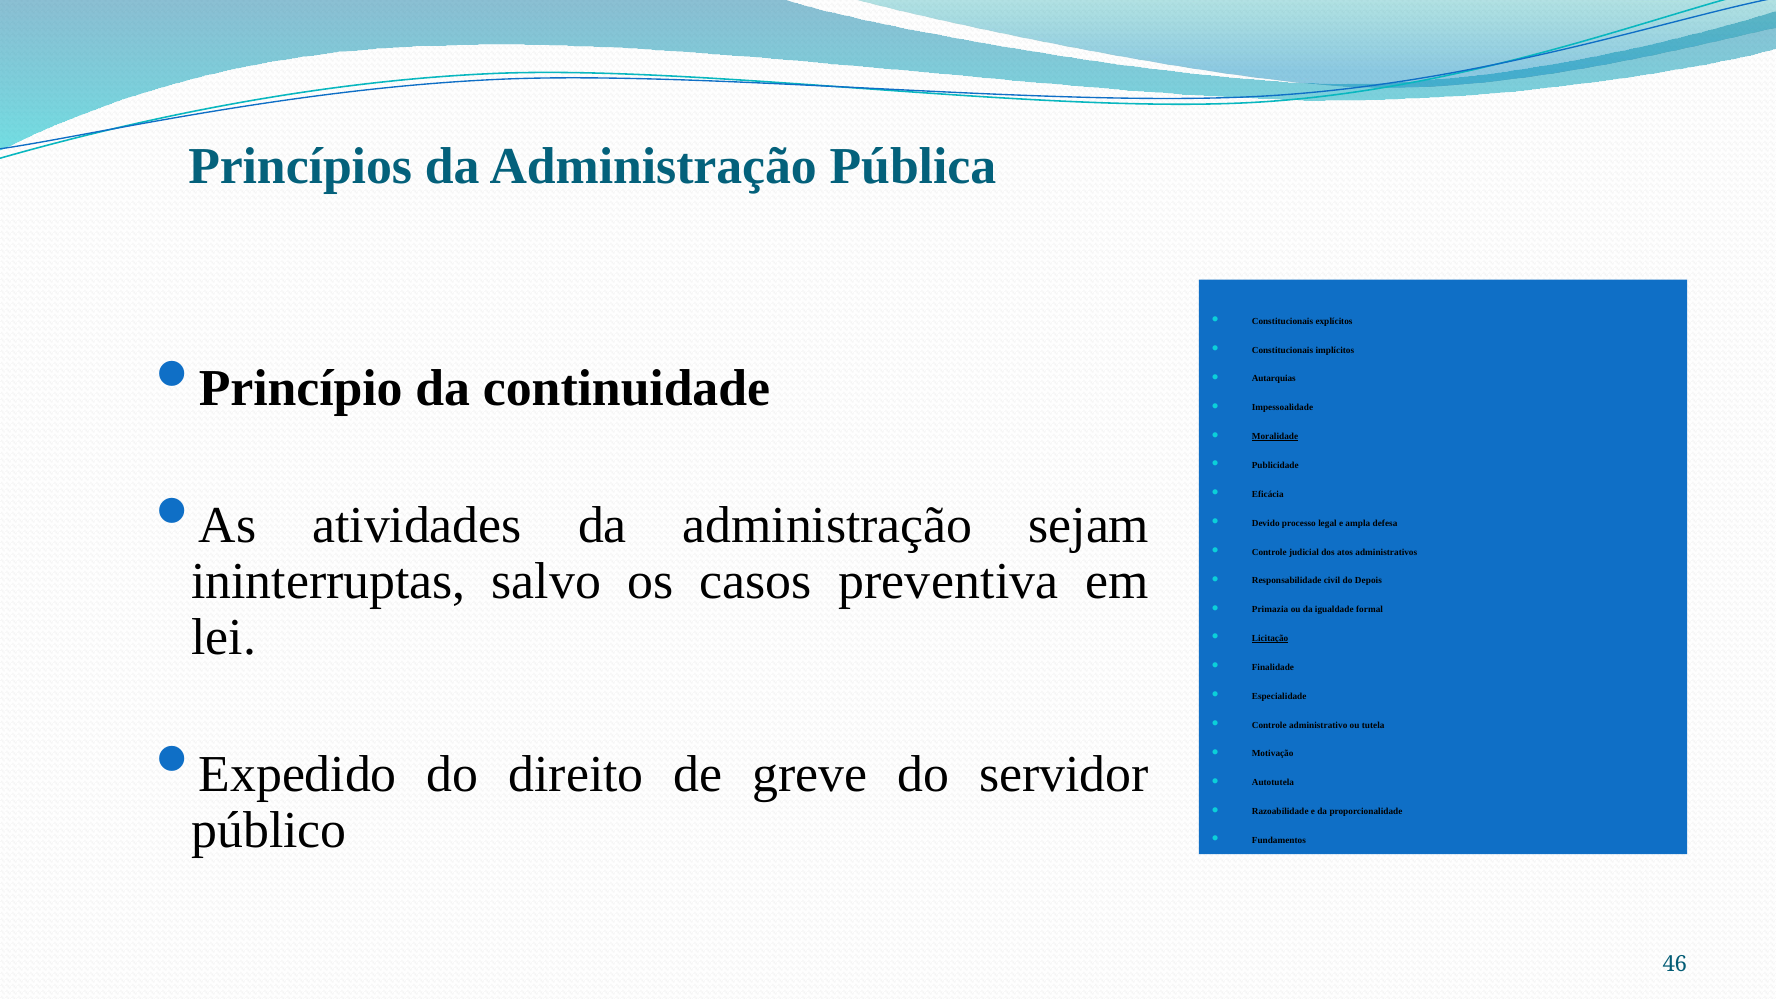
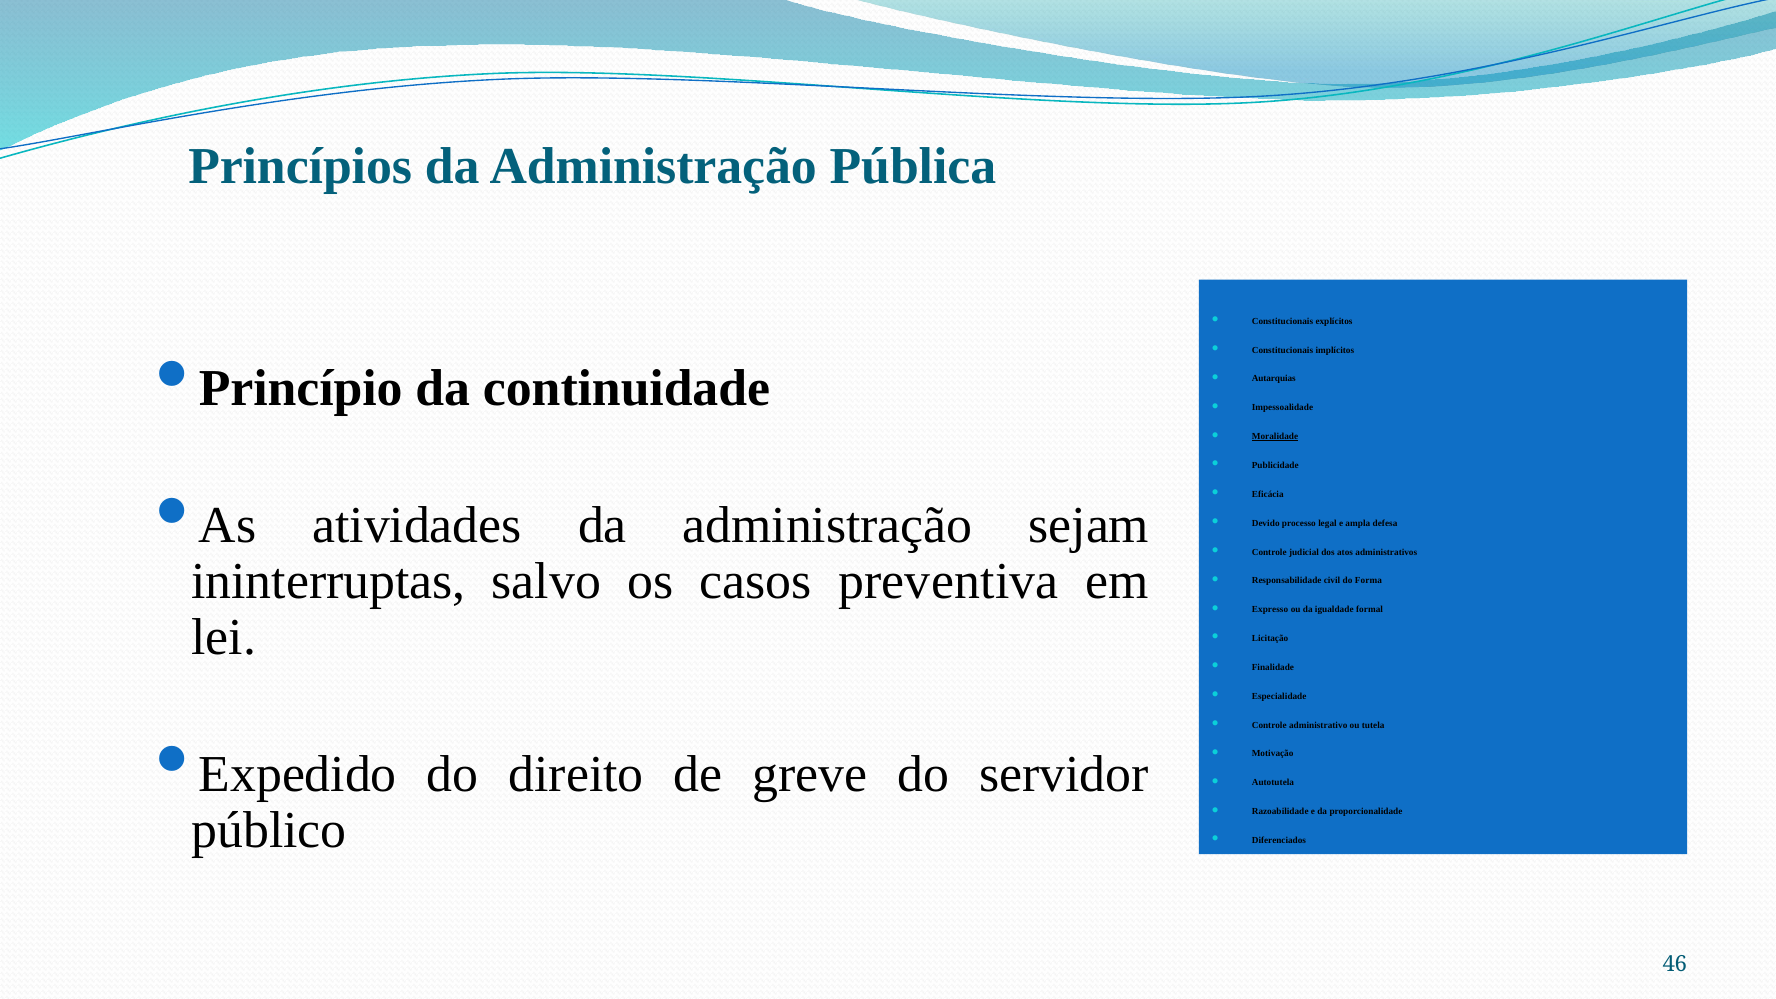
Depois: Depois -> Forma
Primazia: Primazia -> Expresso
Licitação underline: present -> none
Fundamentos: Fundamentos -> Diferenciados
